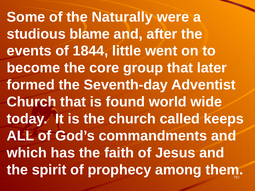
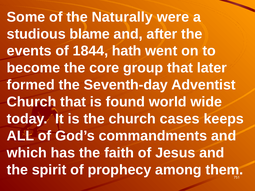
little: little -> hath
called: called -> cases
